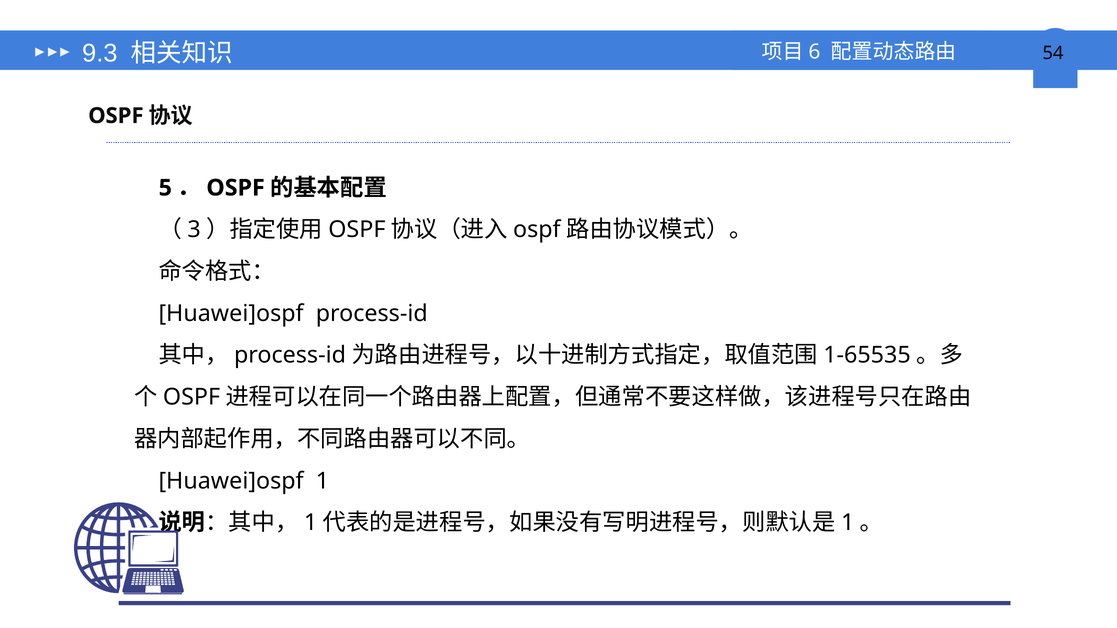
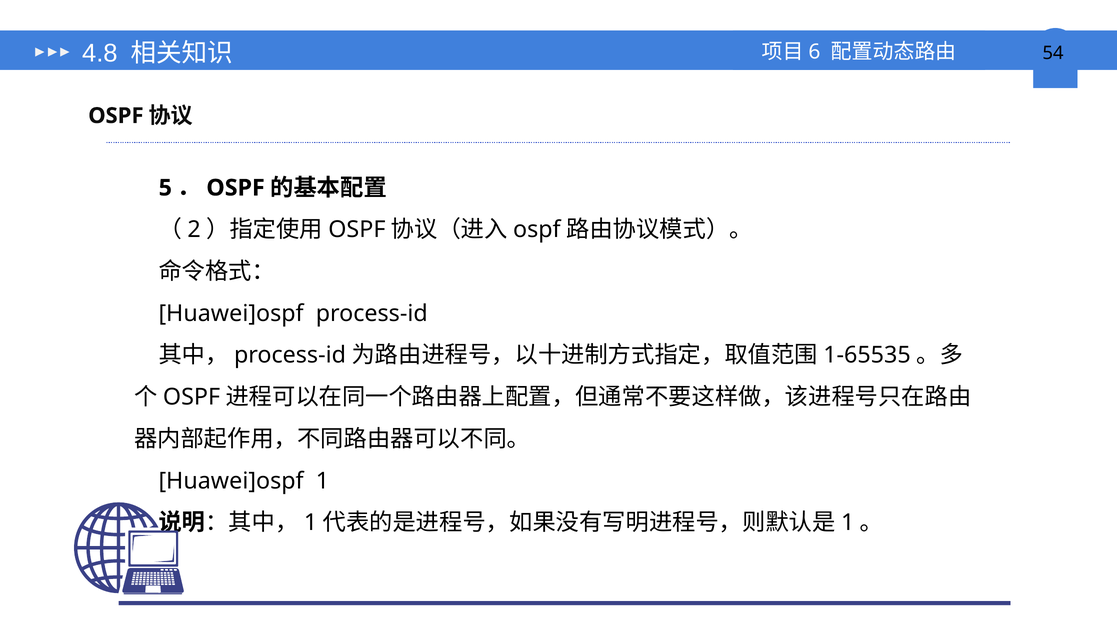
9.3: 9.3 -> 4.8
3: 3 -> 2
